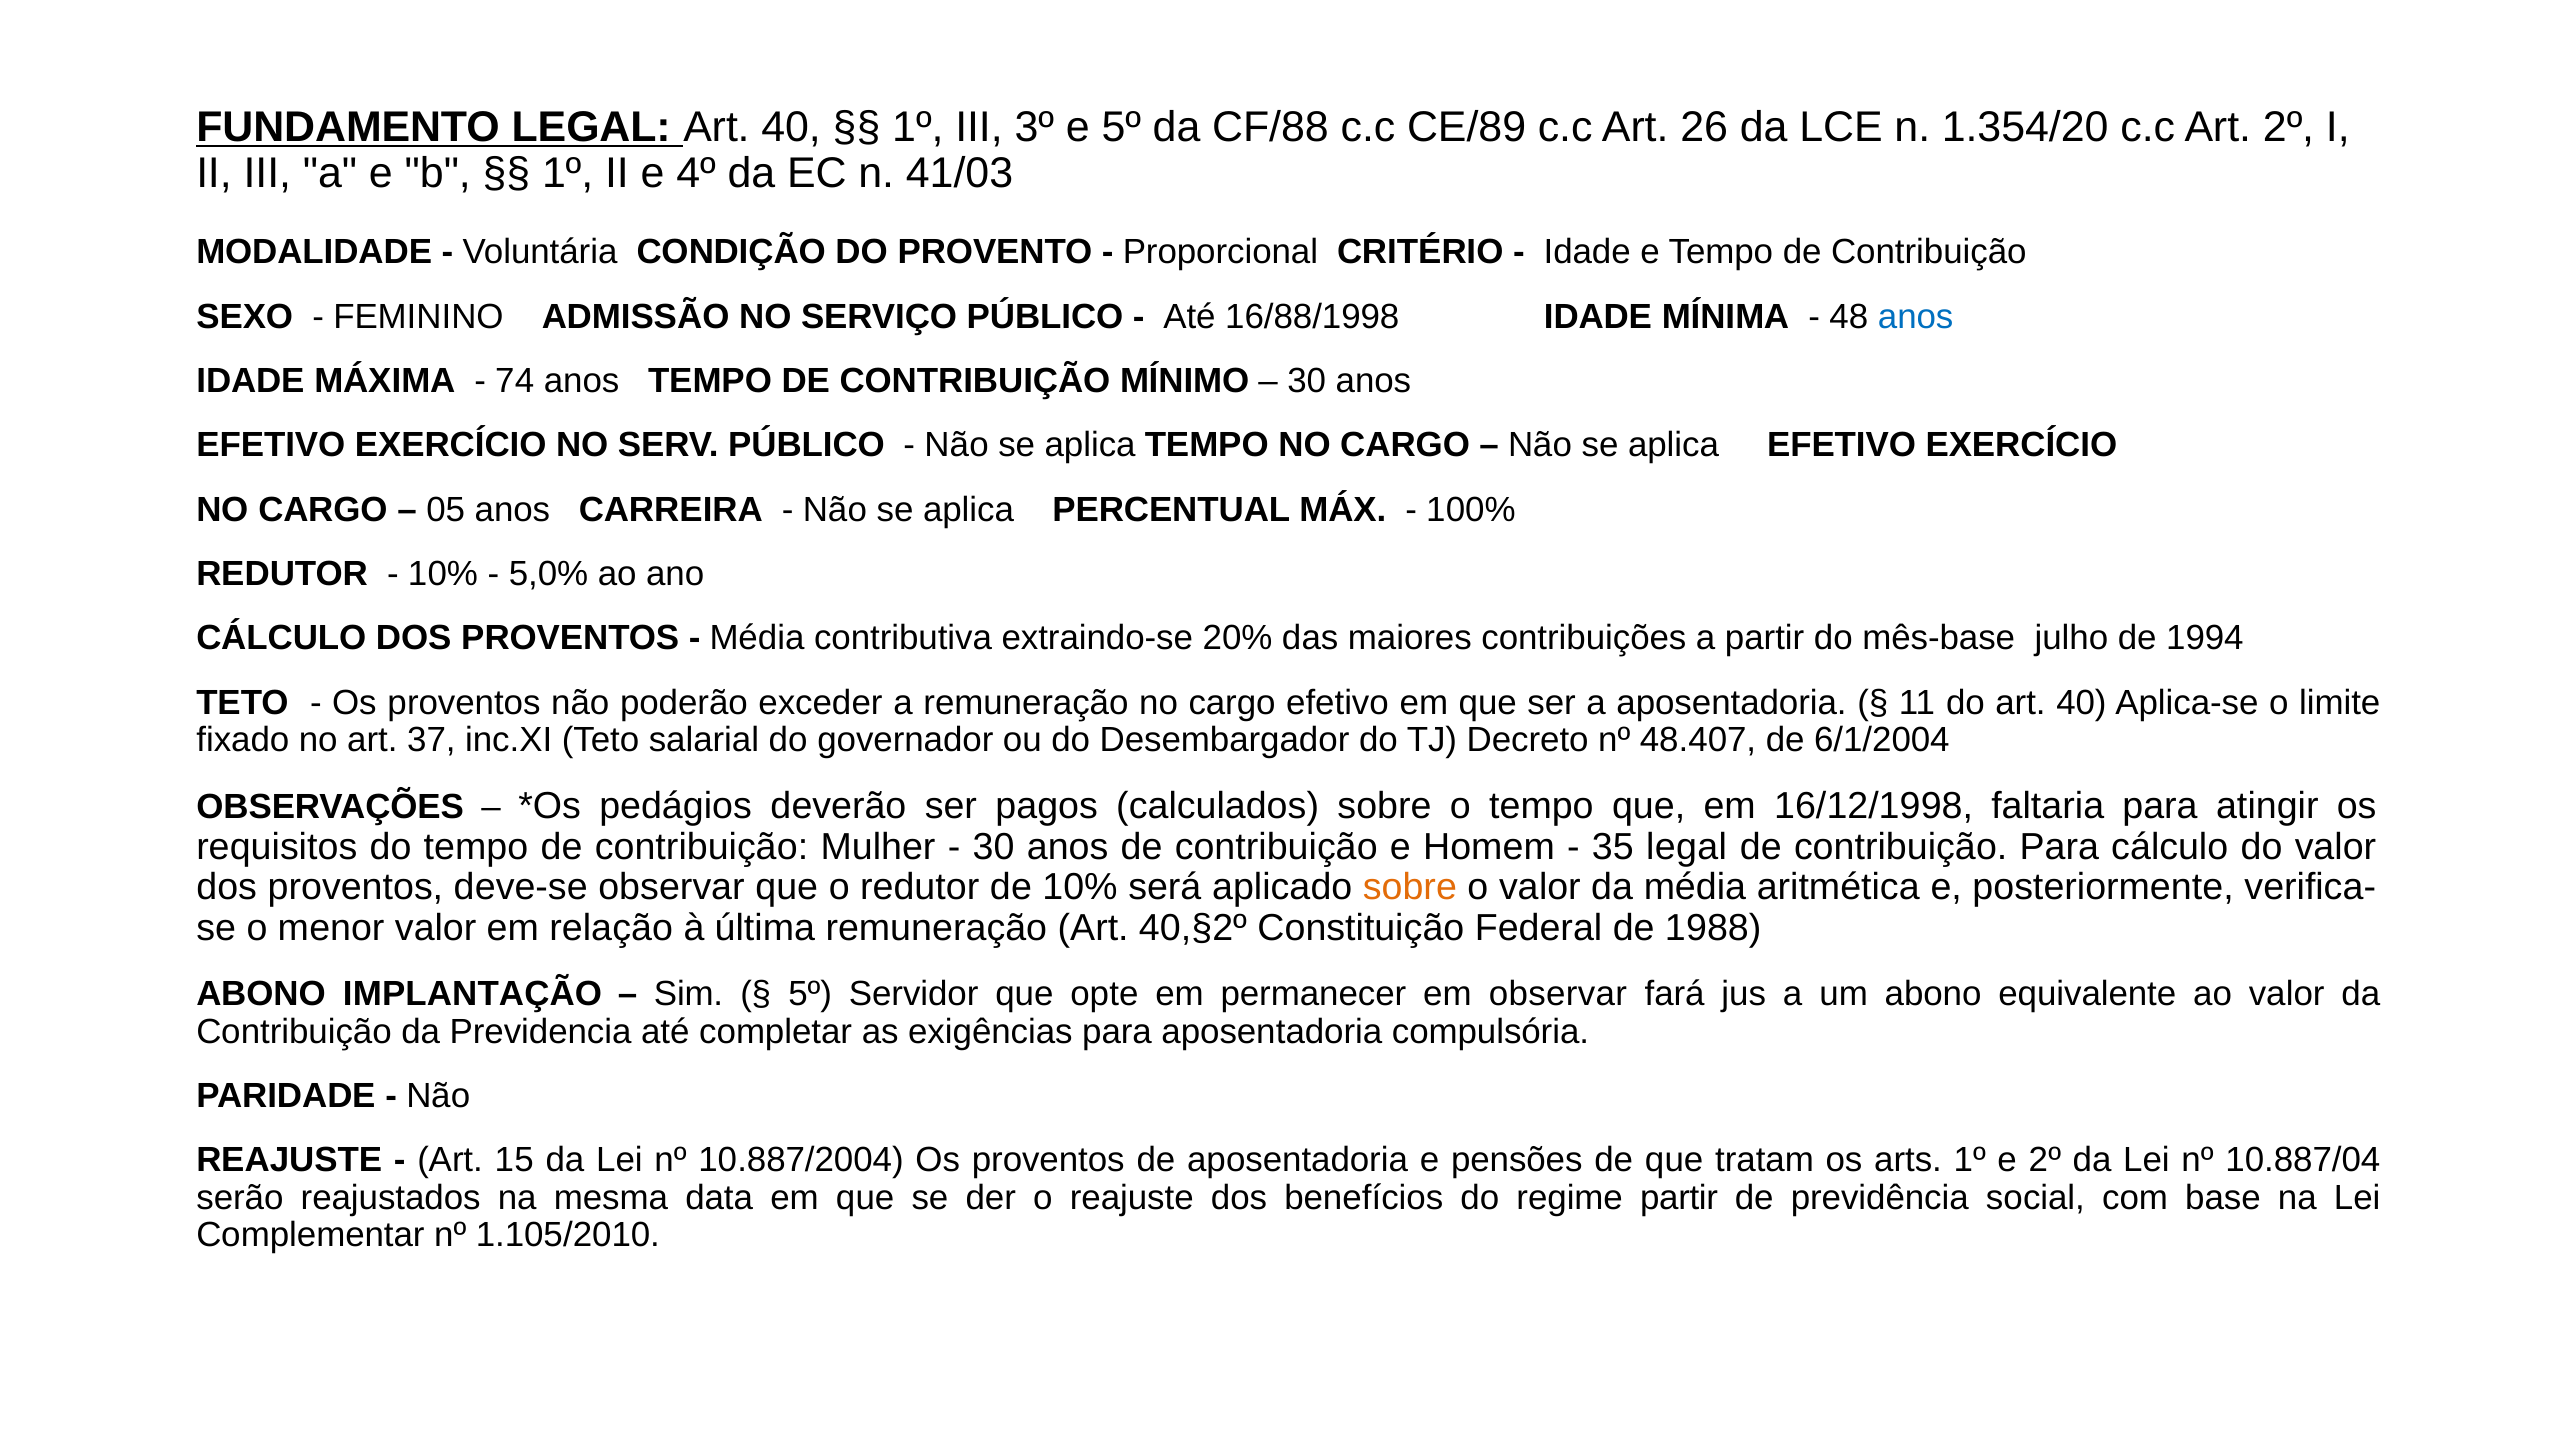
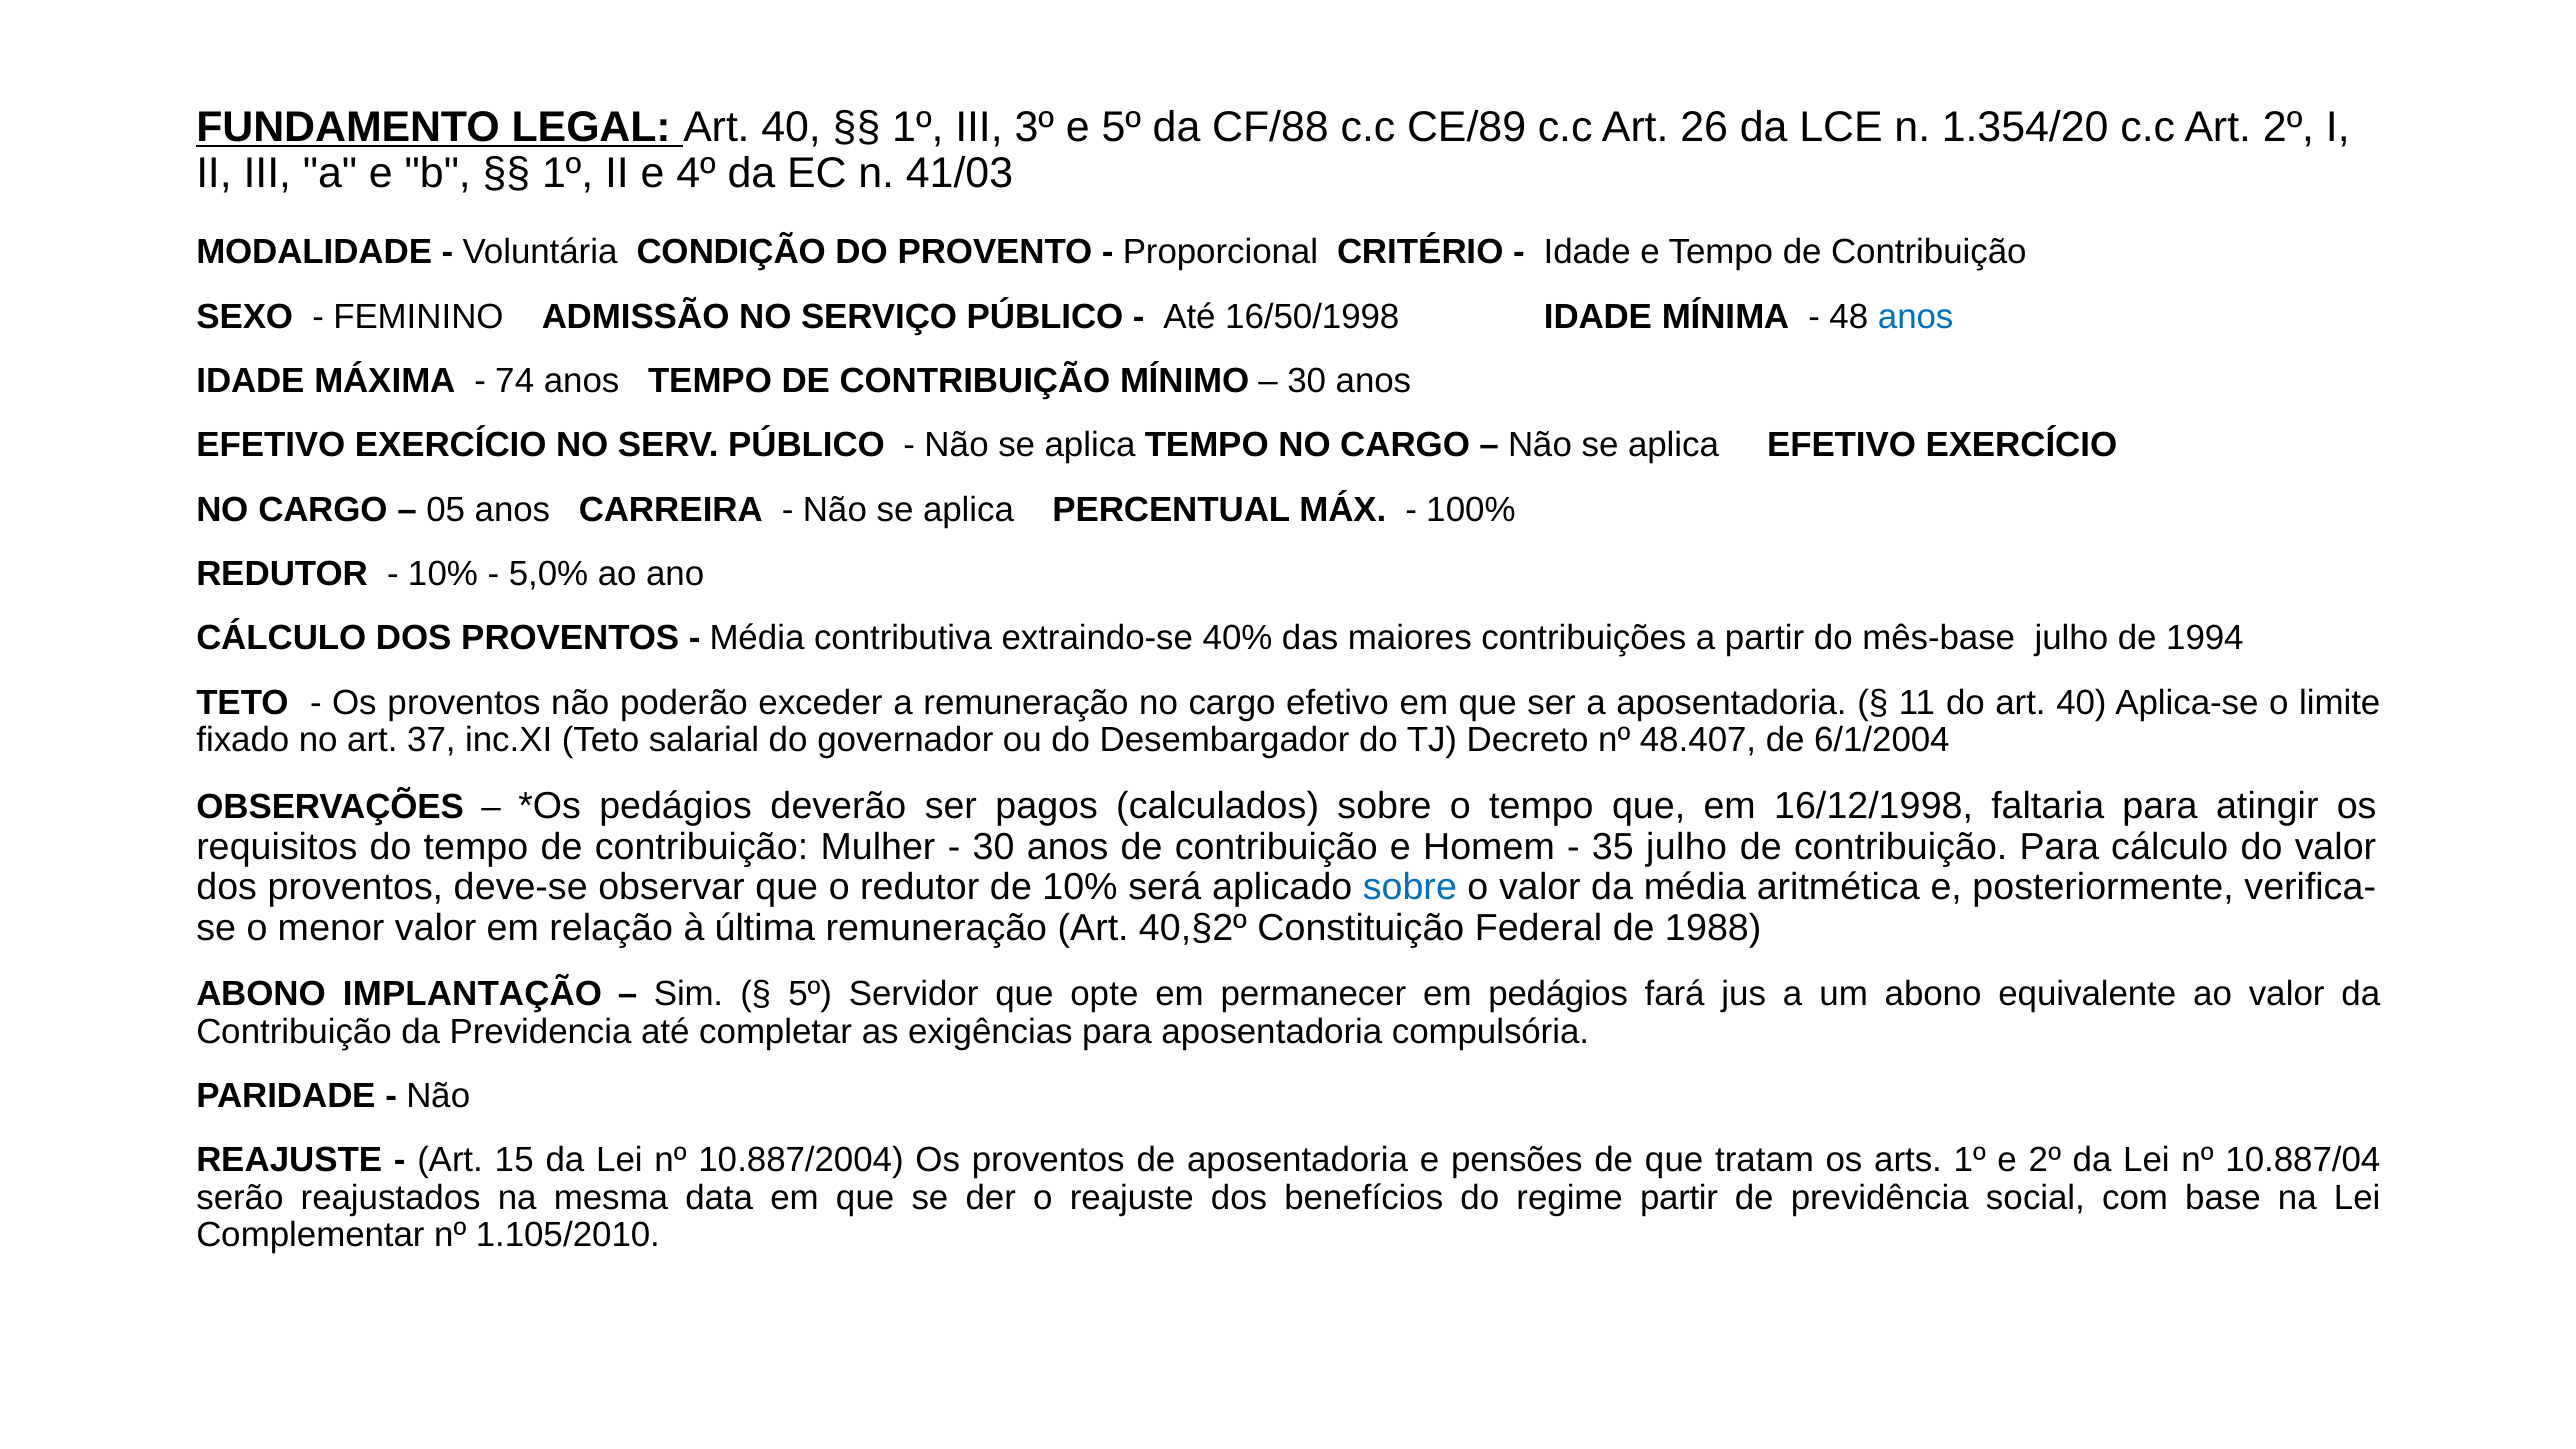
16/88/1998: 16/88/1998 -> 16/50/1998
20%: 20% -> 40%
35 legal: legal -> julho
sobre at (1410, 887) colour: orange -> blue
em observar: observar -> pedágios
